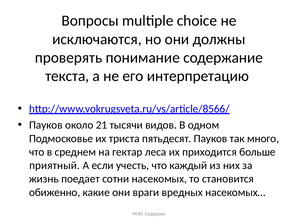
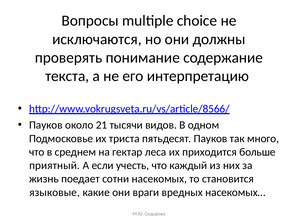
обиженно: обиженно -> языковые
